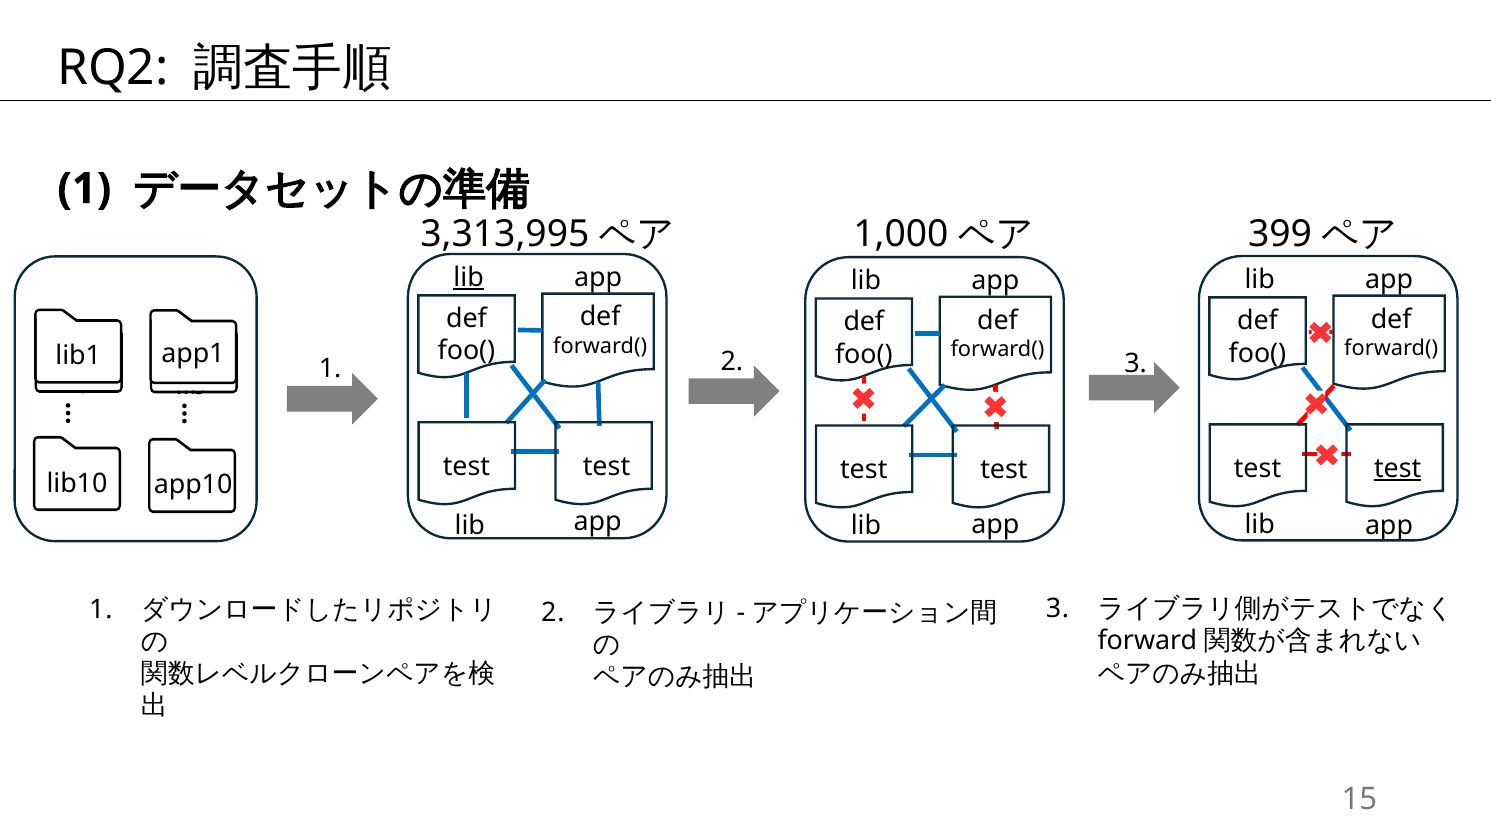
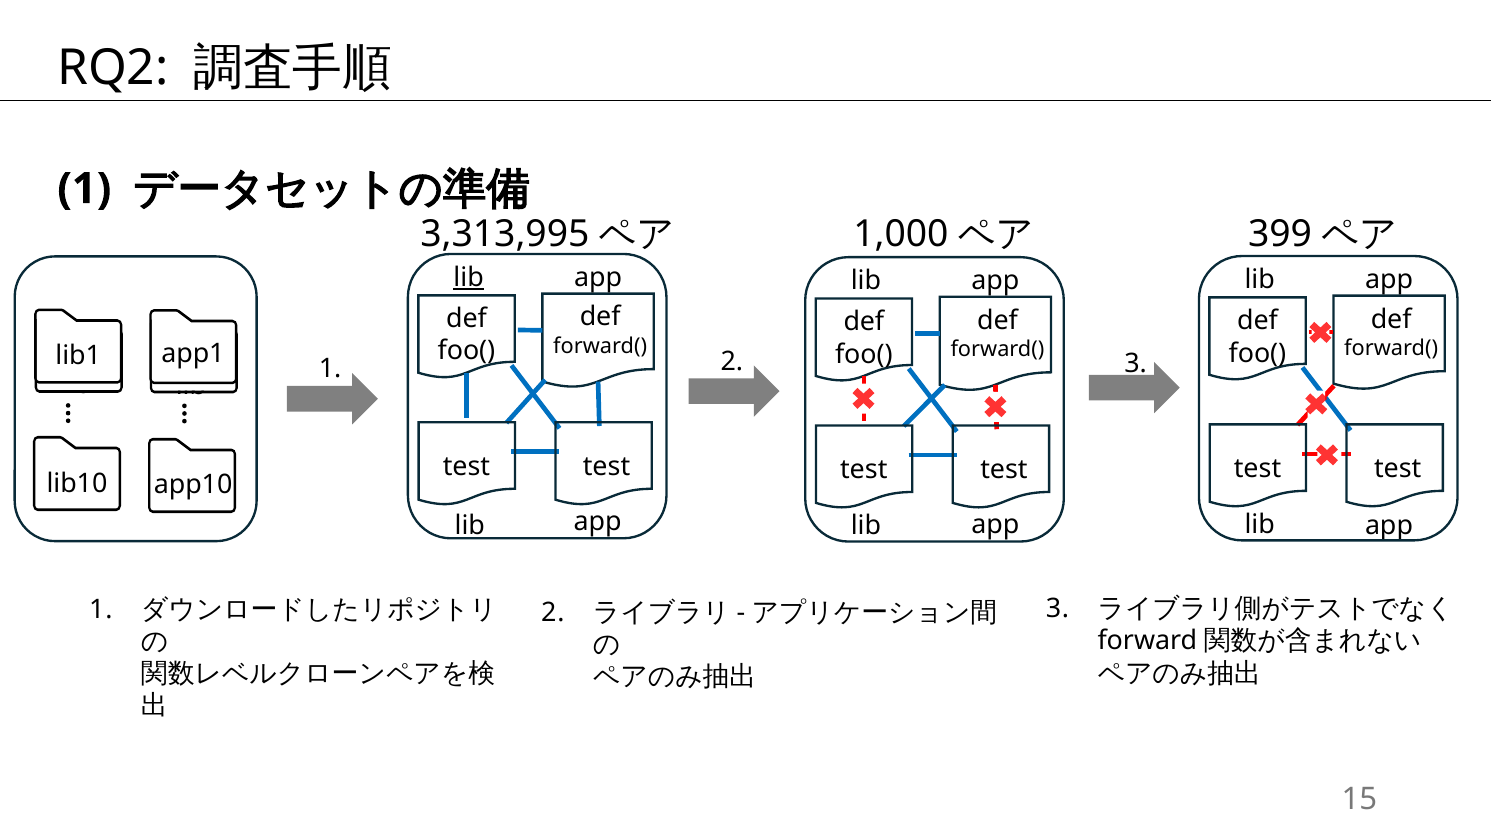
test at (1398, 468) underline: present -> none
